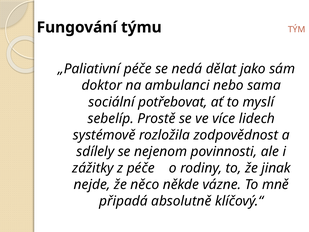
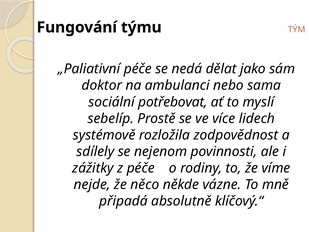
jinak: jinak -> víme
